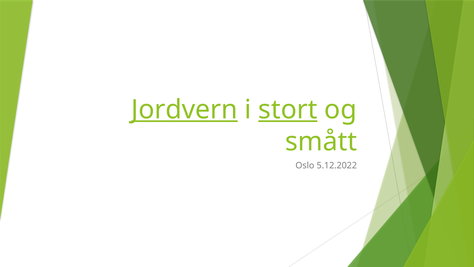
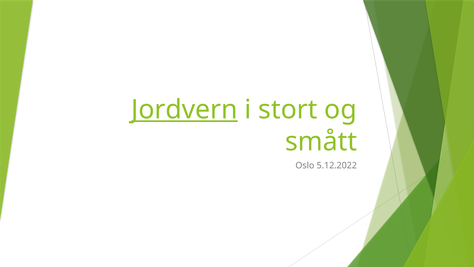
stort underline: present -> none
